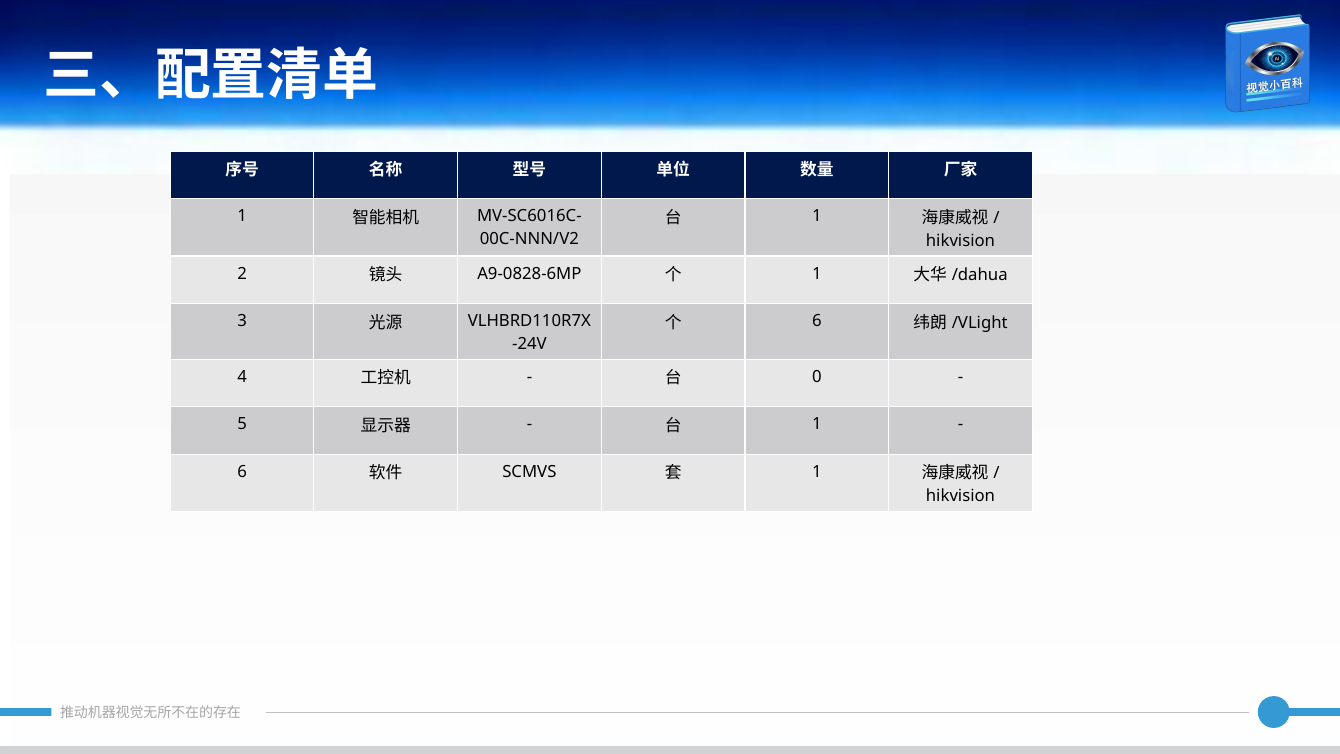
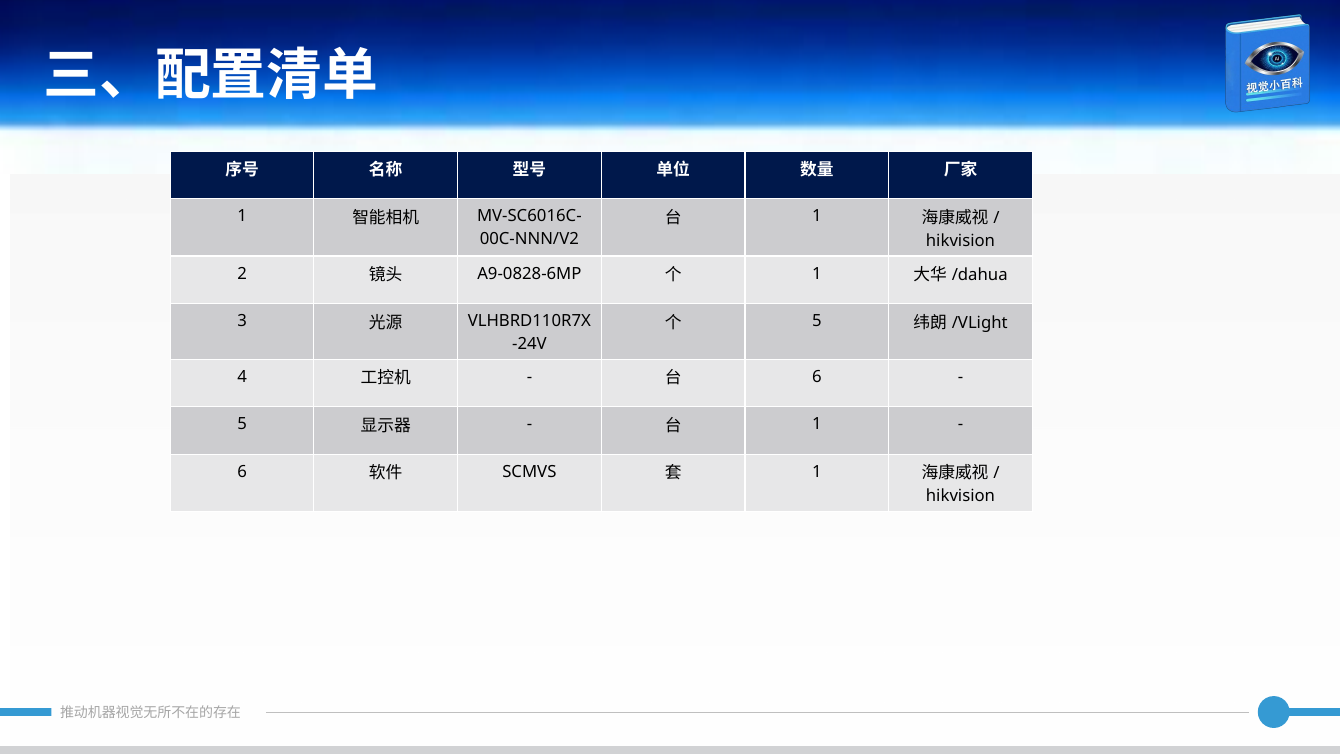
6 at (817, 321): 6 -> 5
0 at (817, 377): 0 -> 6
